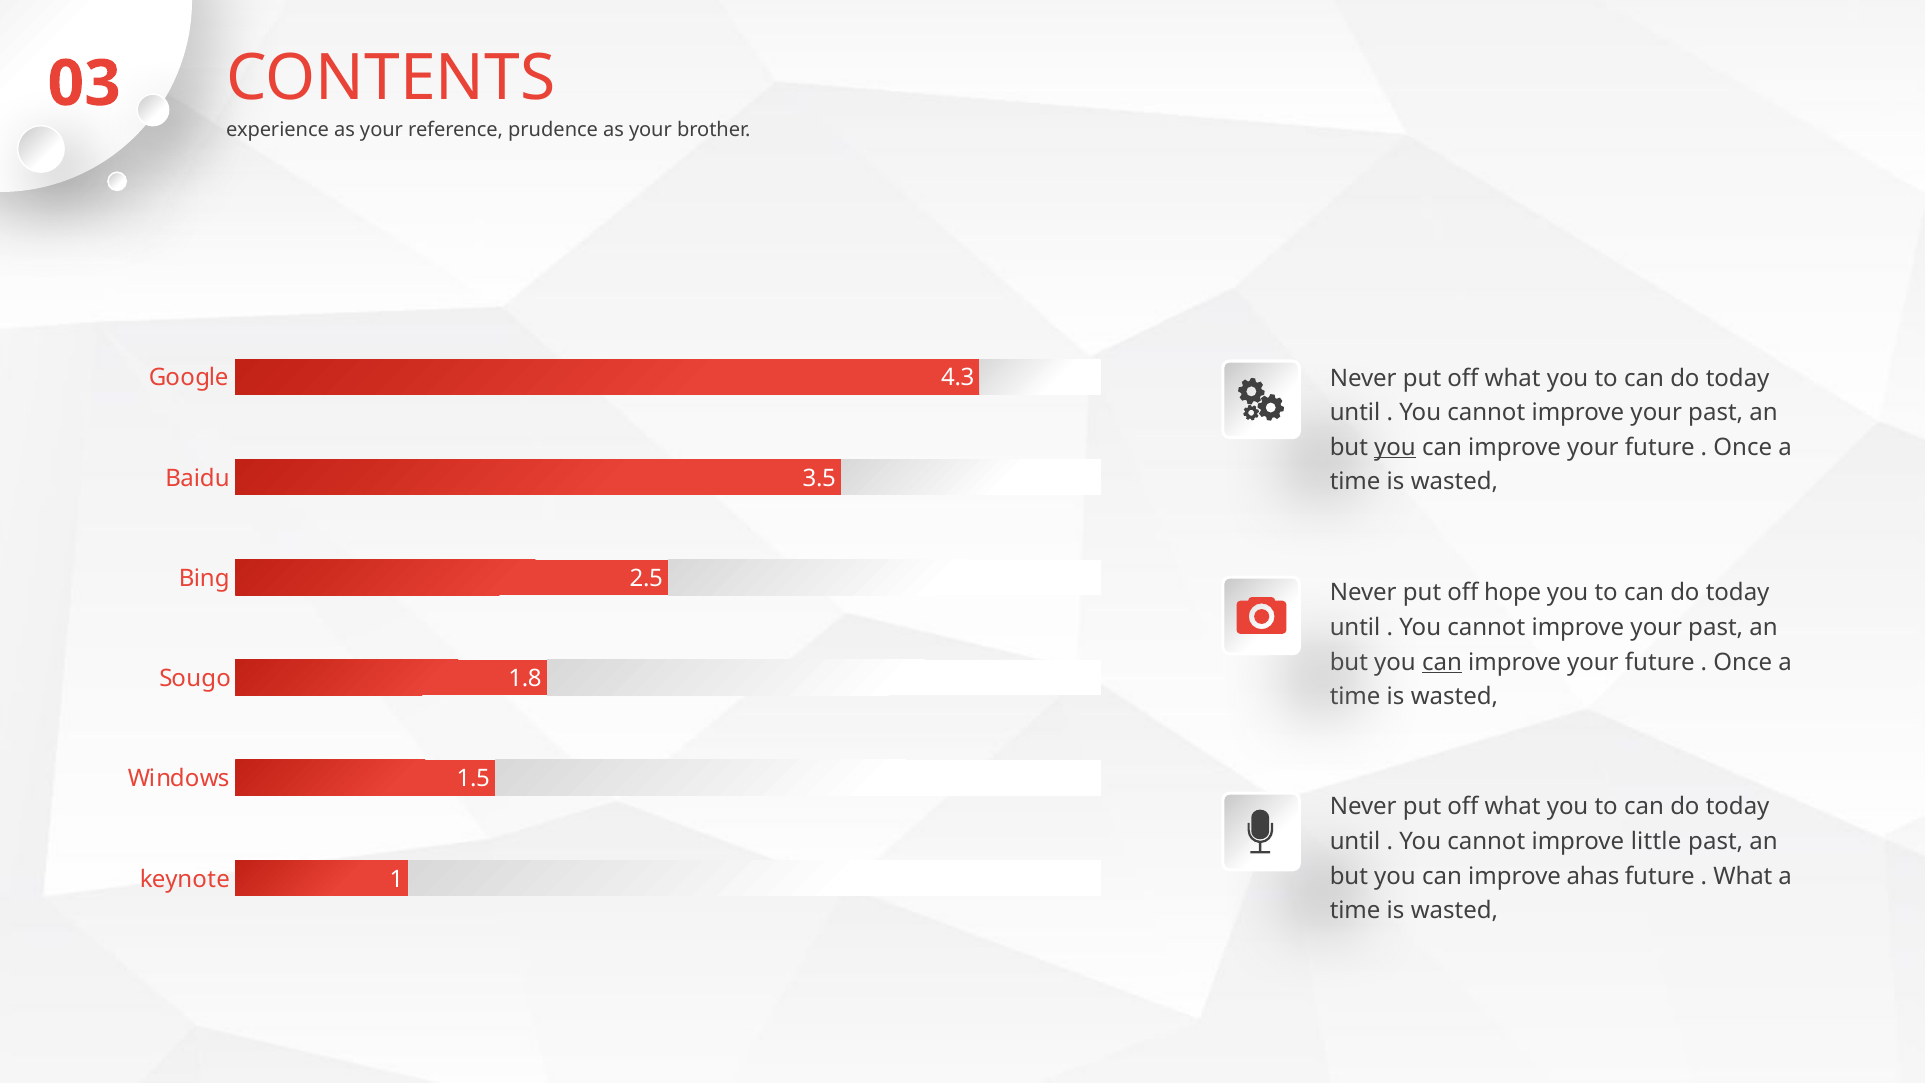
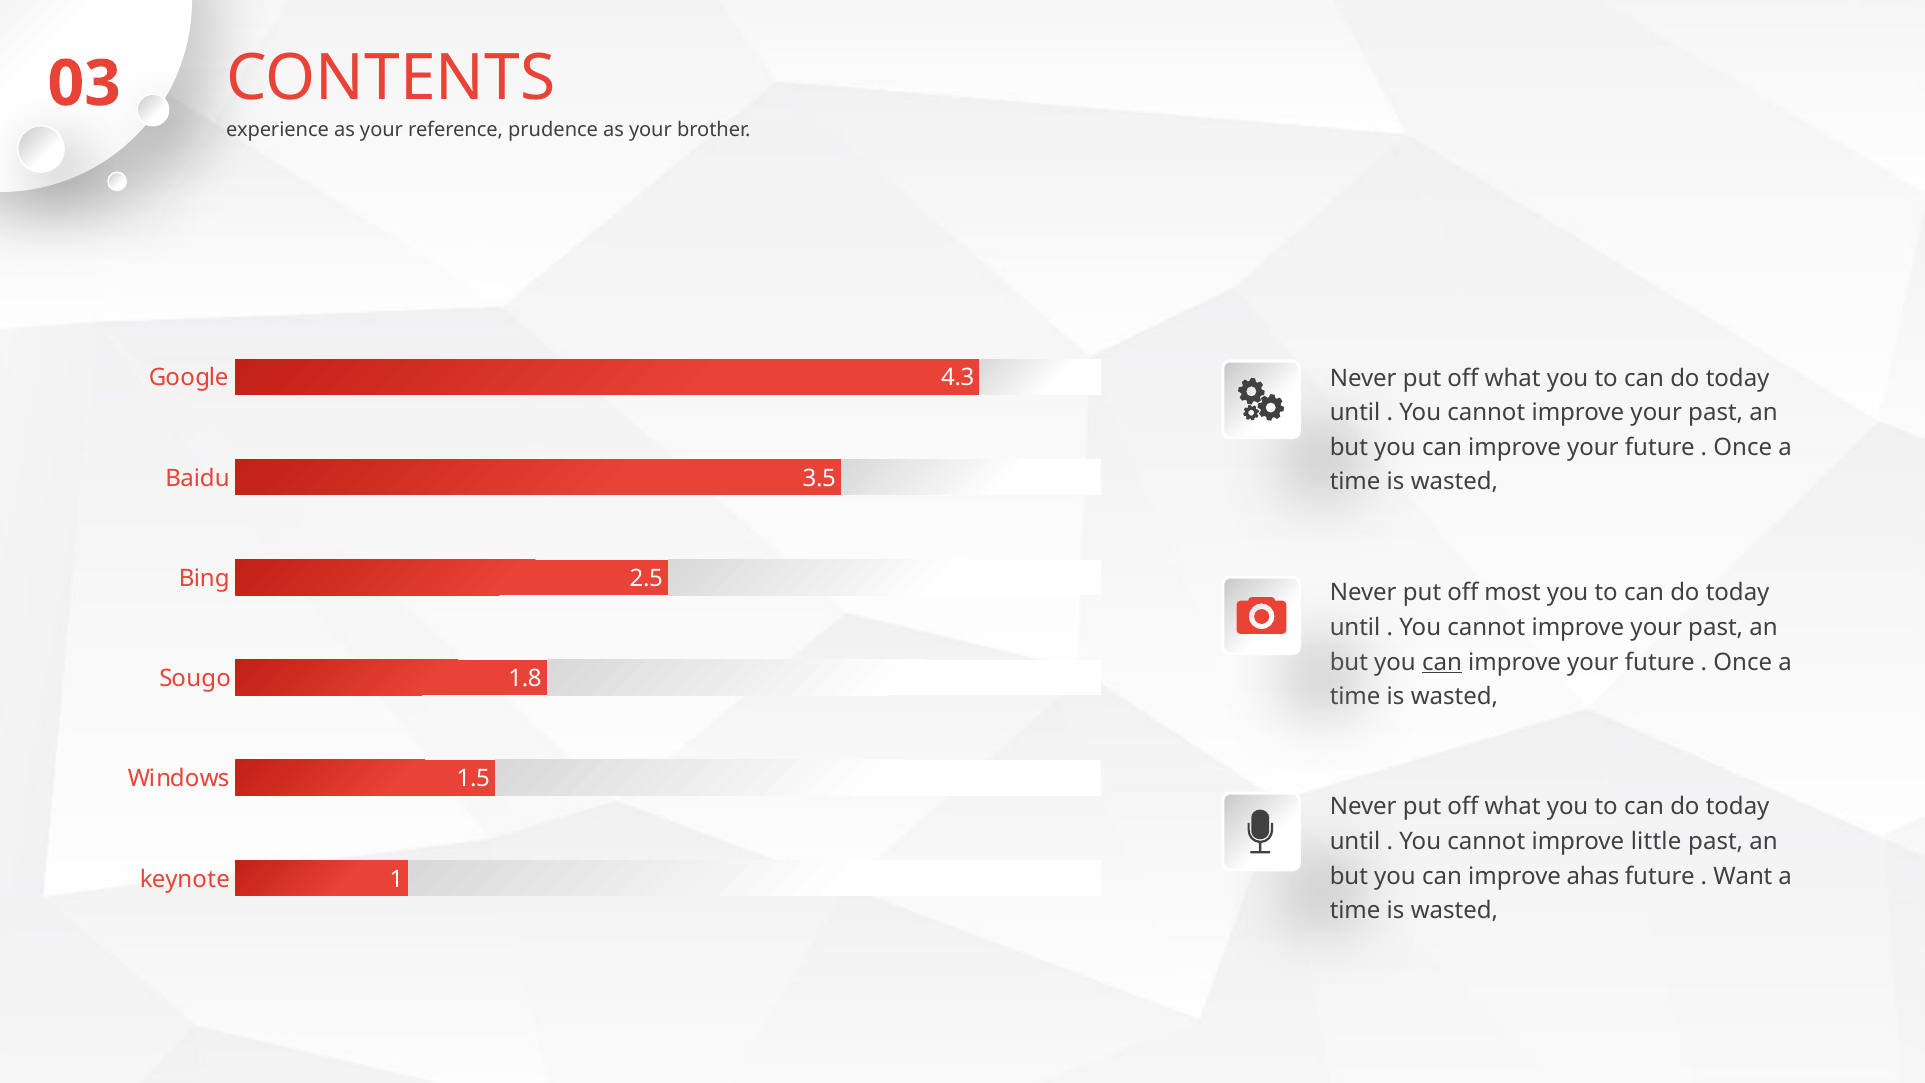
you at (1395, 447) underline: present -> none
hope: hope -> most
What at (1743, 876): What -> Want
